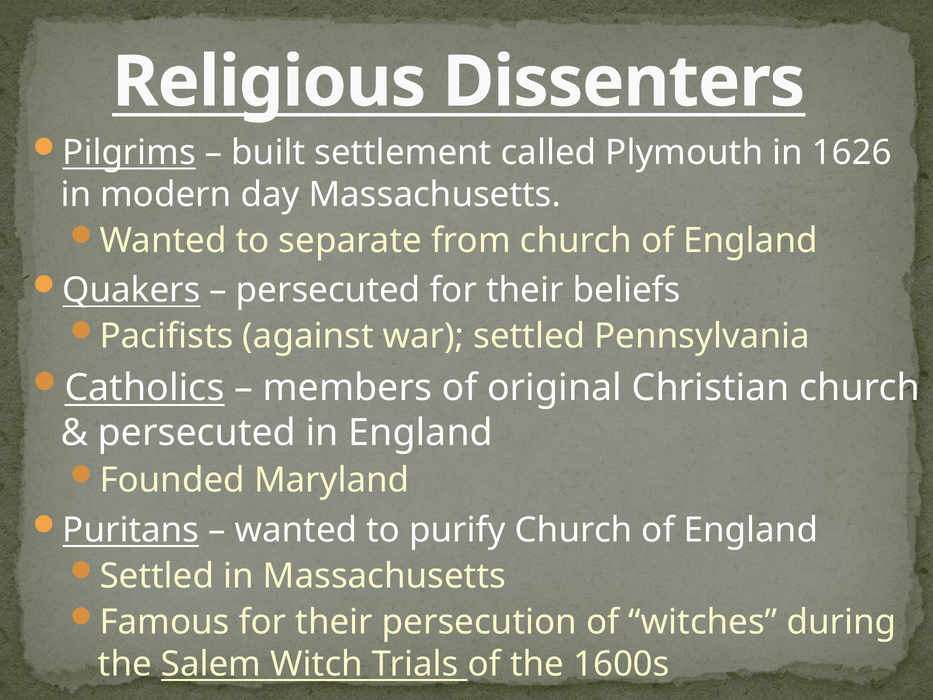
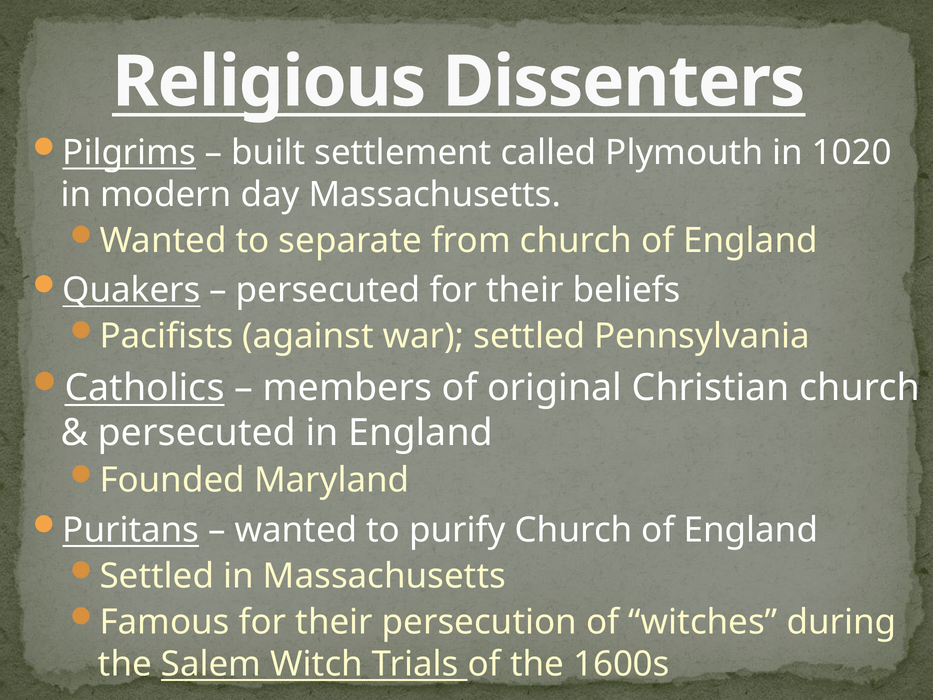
1626: 1626 -> 1020
